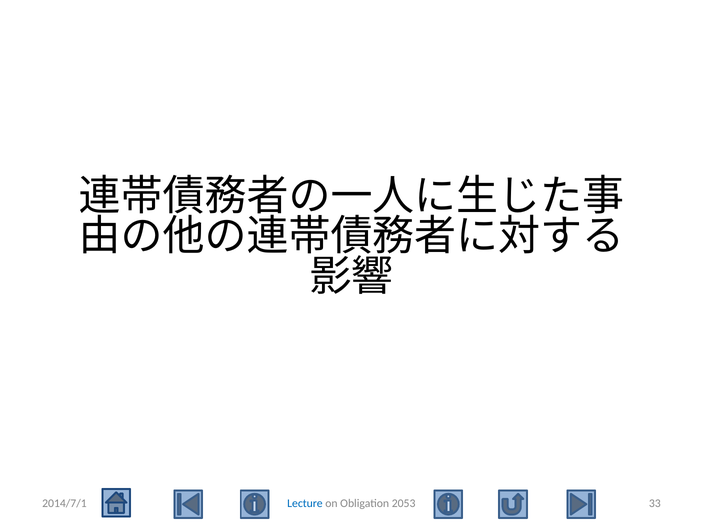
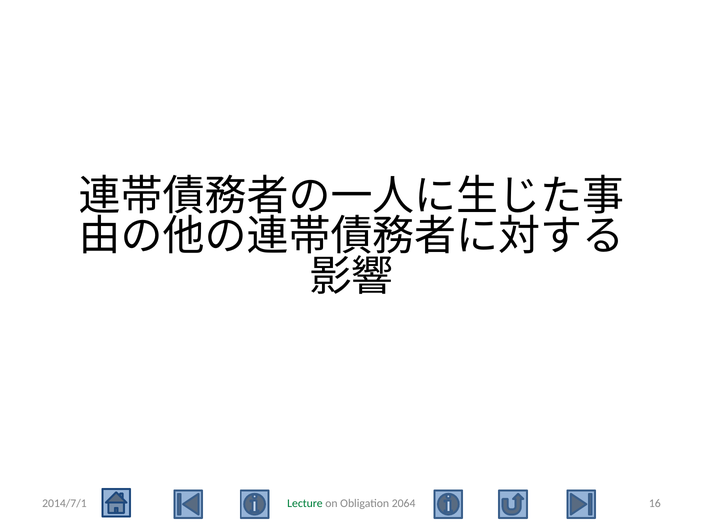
Lecture colour: blue -> green
2053: 2053 -> 2064
33: 33 -> 16
